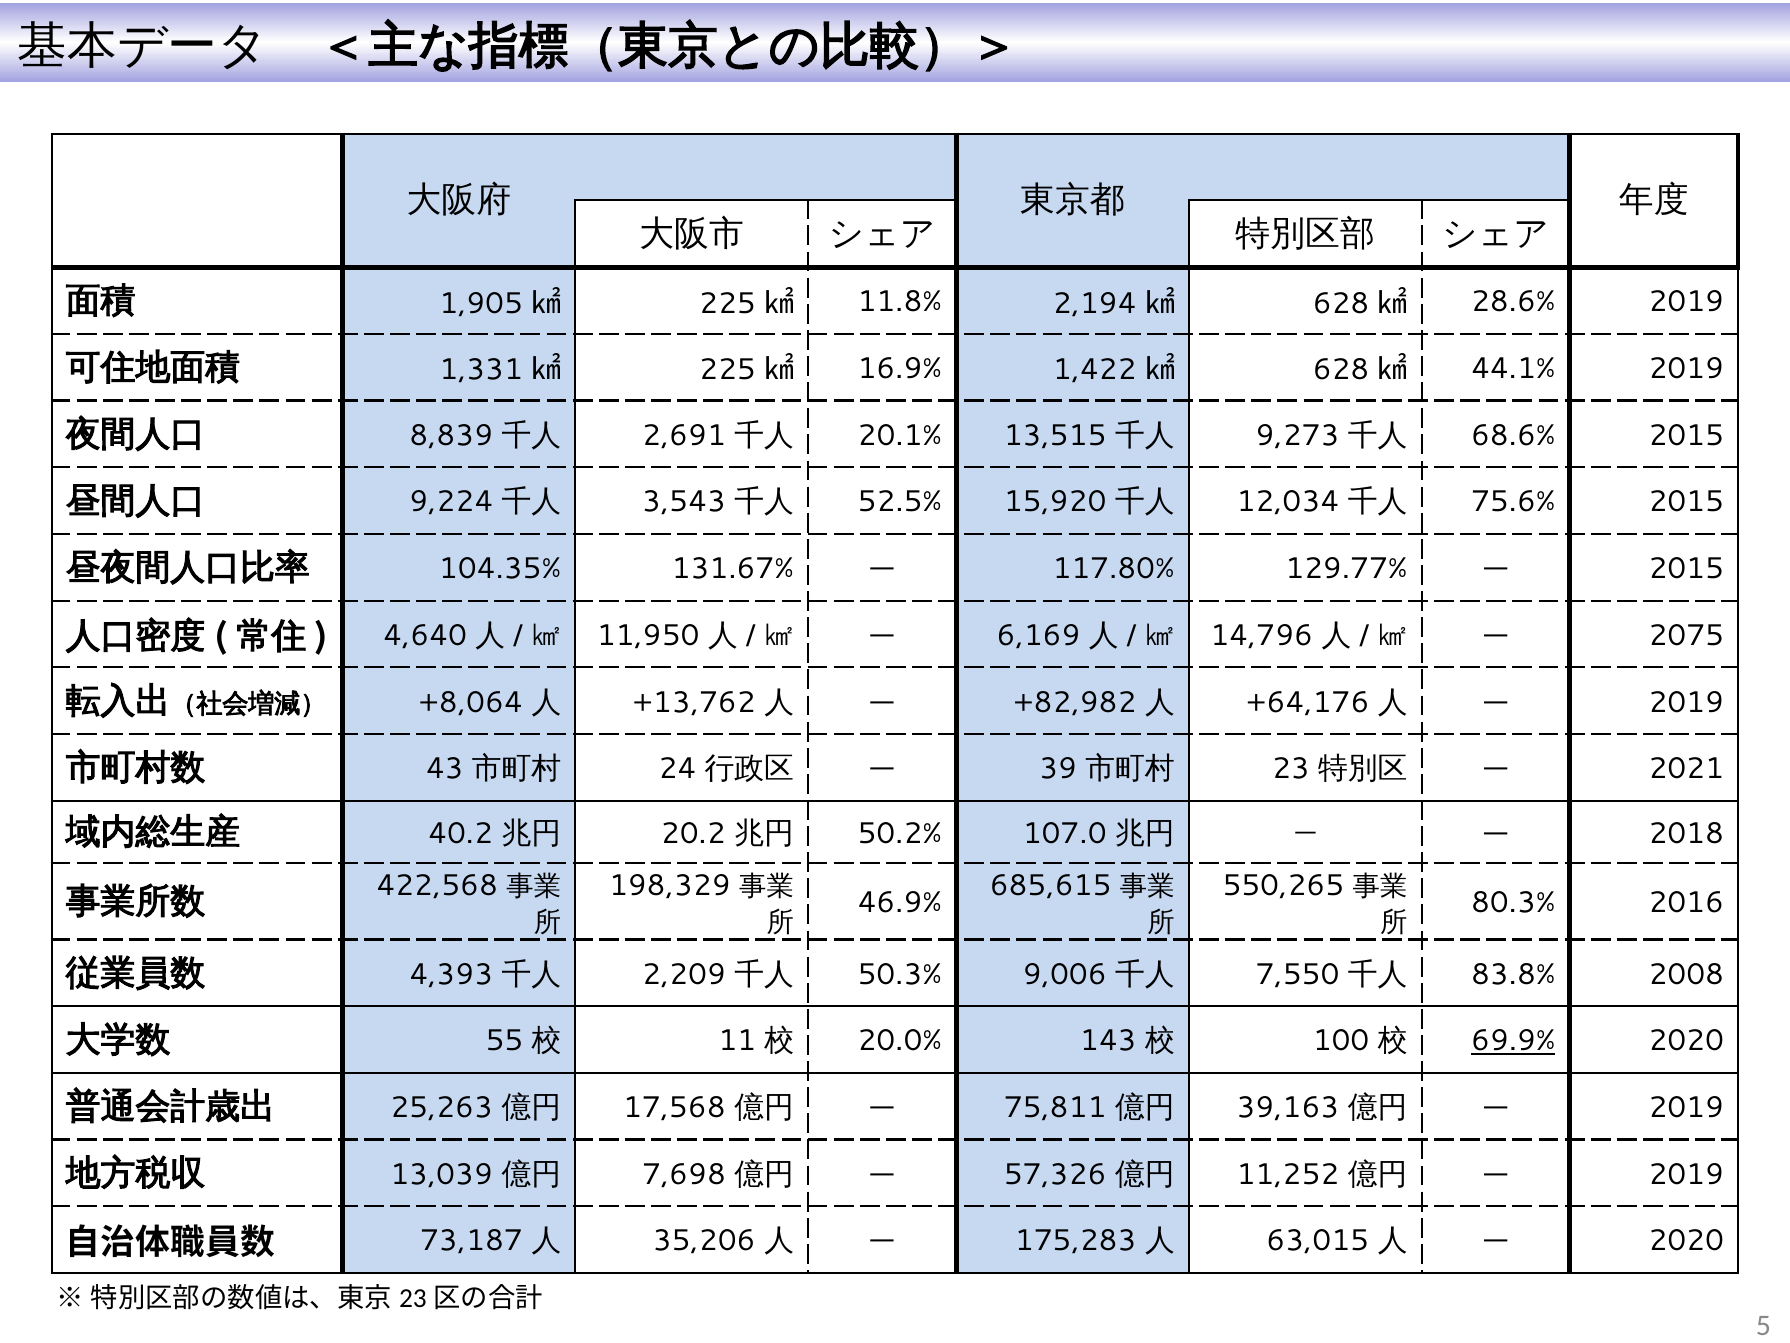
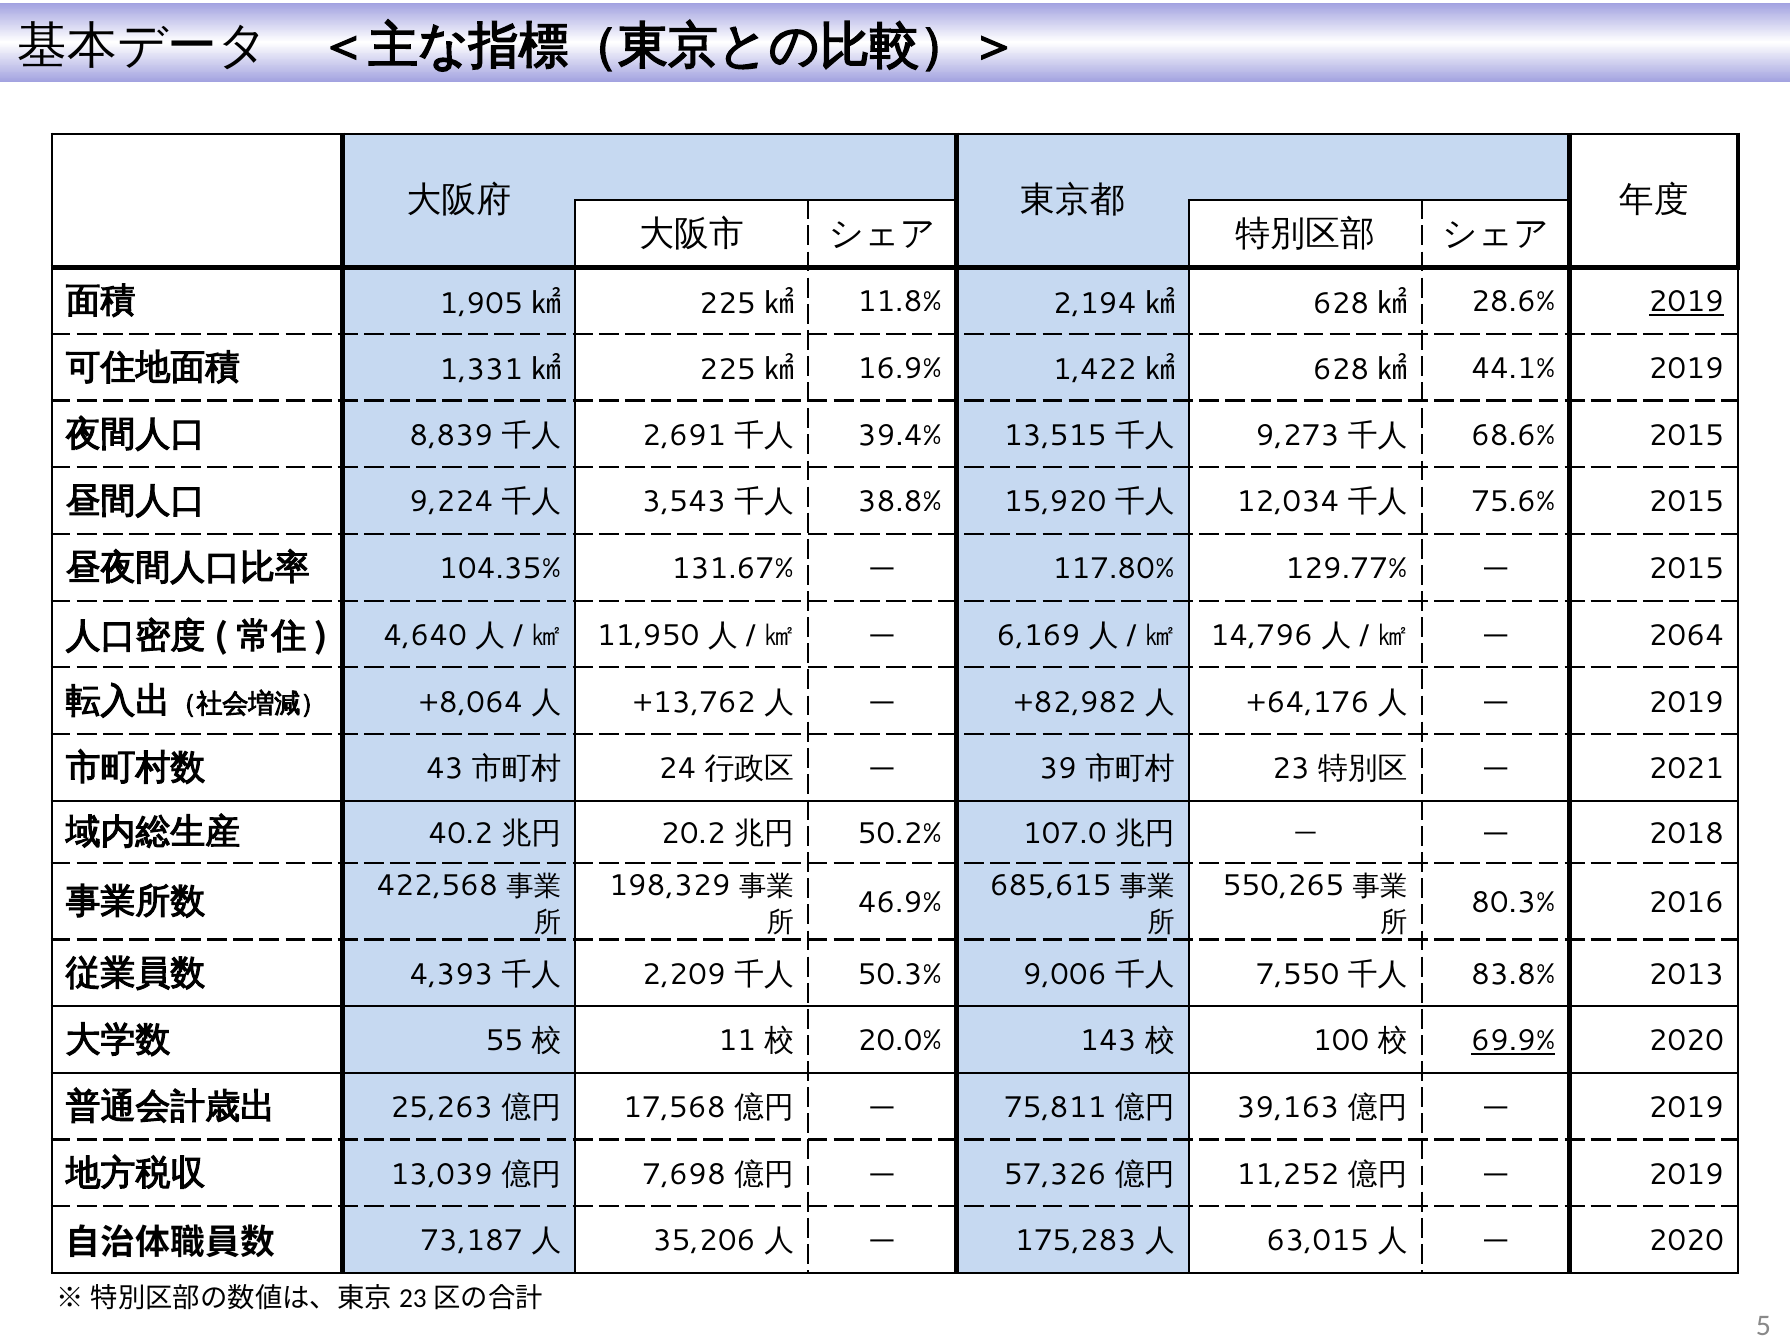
2019 at (1686, 302) underline: none -> present
20.1%: 20.1% -> 39.4%
52.5%: 52.5% -> 38.8%
2075: 2075 -> 2064
2008: 2008 -> 2013
